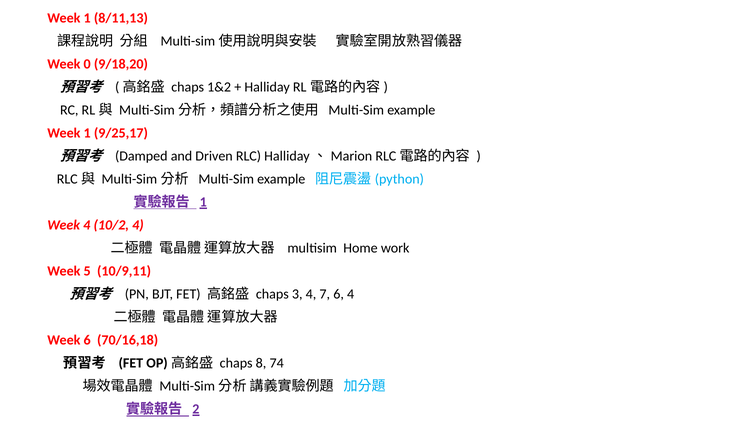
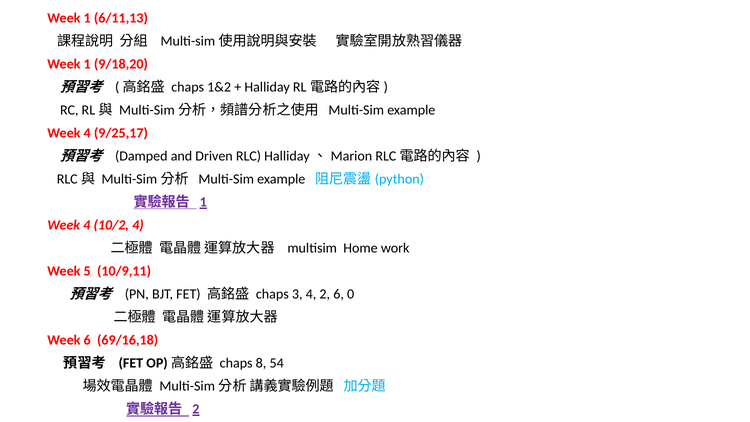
8/11,13: 8/11,13 -> 6/11,13
0 at (87, 64): 0 -> 1
1 at (87, 133): 1 -> 4
4 7: 7 -> 2
6 4: 4 -> 0
70/16,18: 70/16,18 -> 69/16,18
74: 74 -> 54
